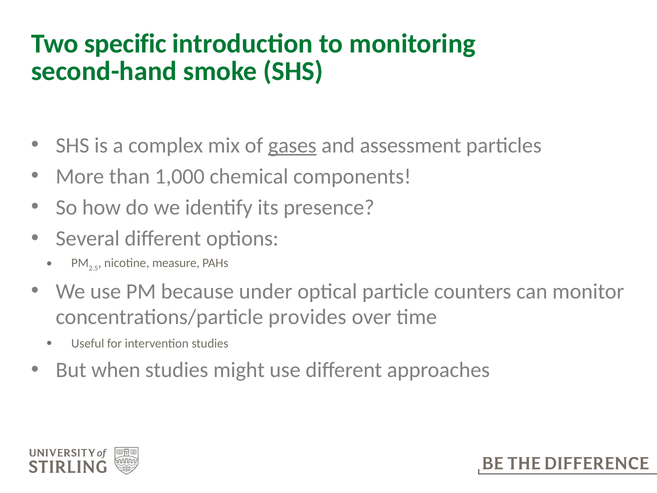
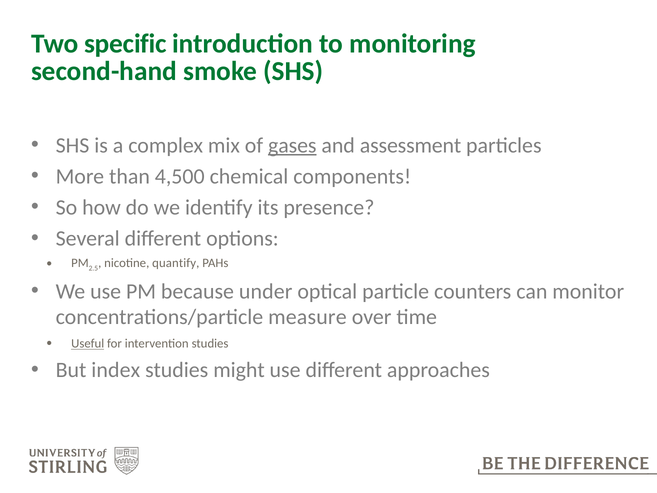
1,000: 1,000 -> 4,500
measure: measure -> quantify
provides: provides -> measure
Useful underline: none -> present
when: when -> index
